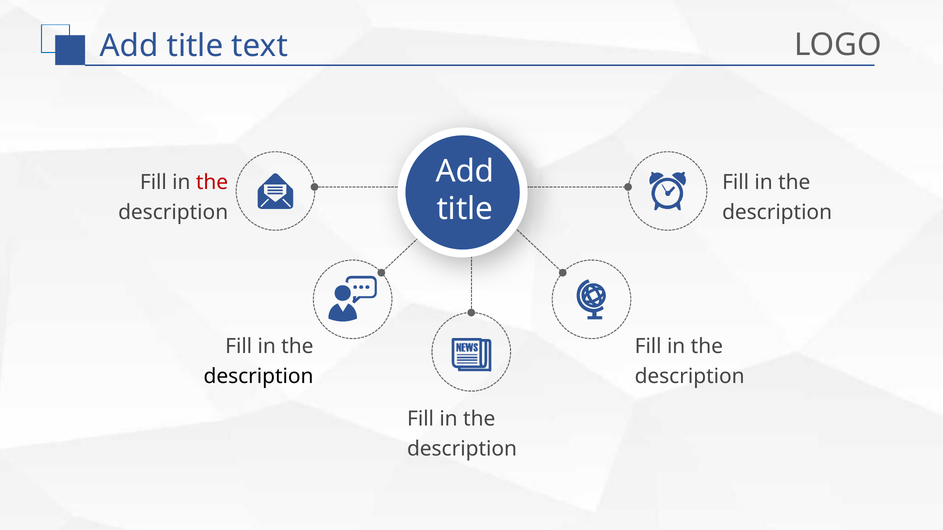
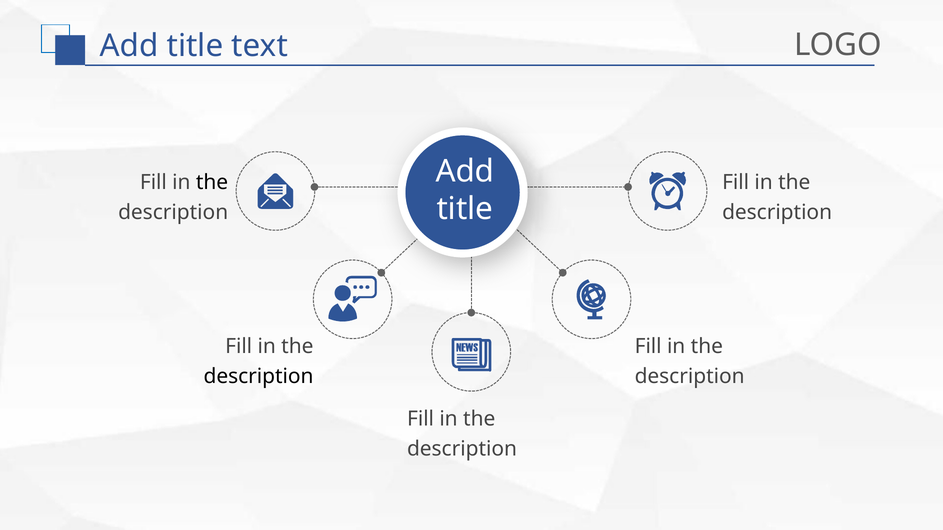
the at (212, 183) colour: red -> black
